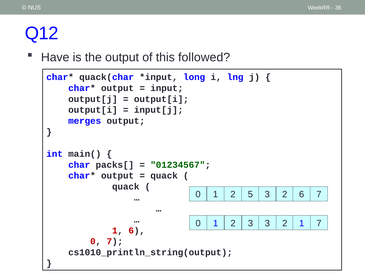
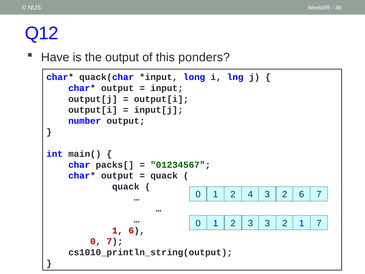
followed: followed -> ponders
merges: merges -> number
5: 5 -> 4
